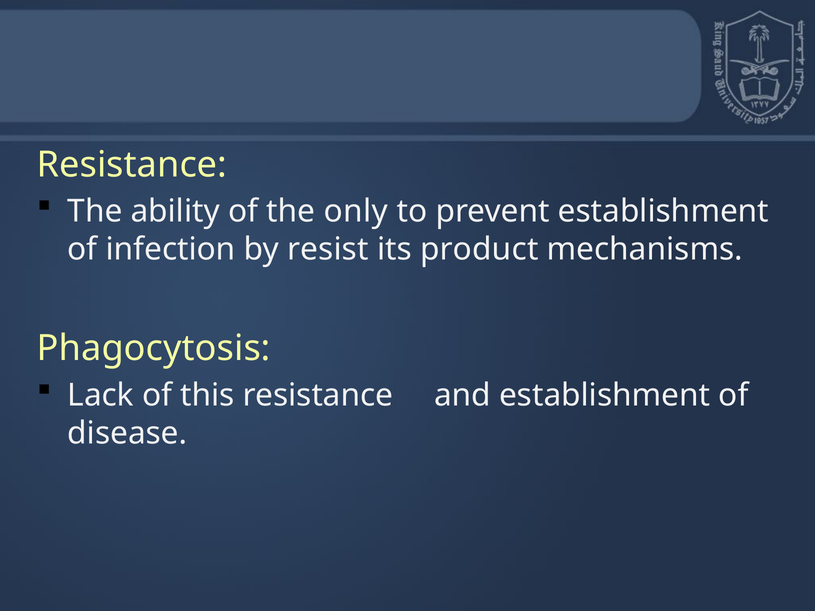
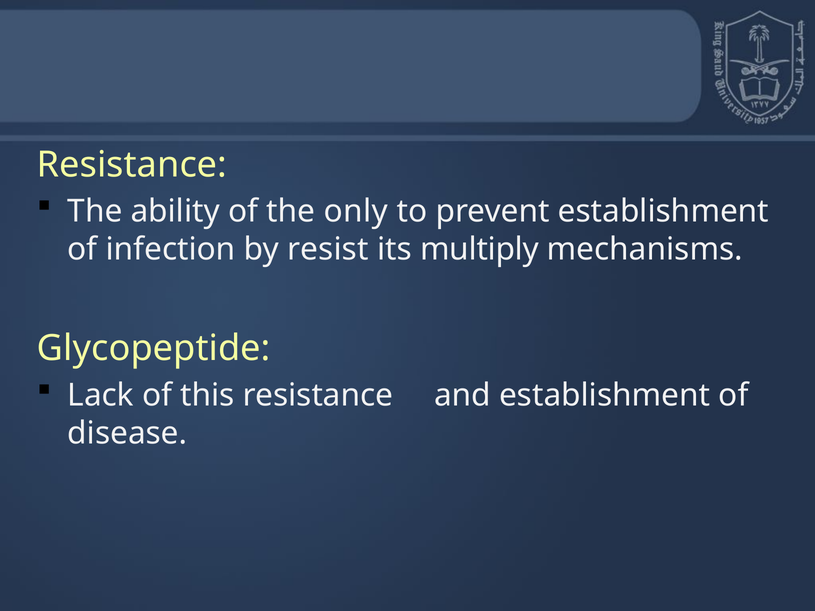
product: product -> multiply
Phagocytosis: Phagocytosis -> Glycopeptide
